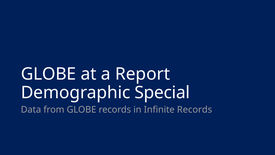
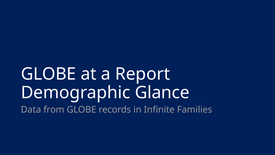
Special: Special -> Glance
Infinite Records: Records -> Families
